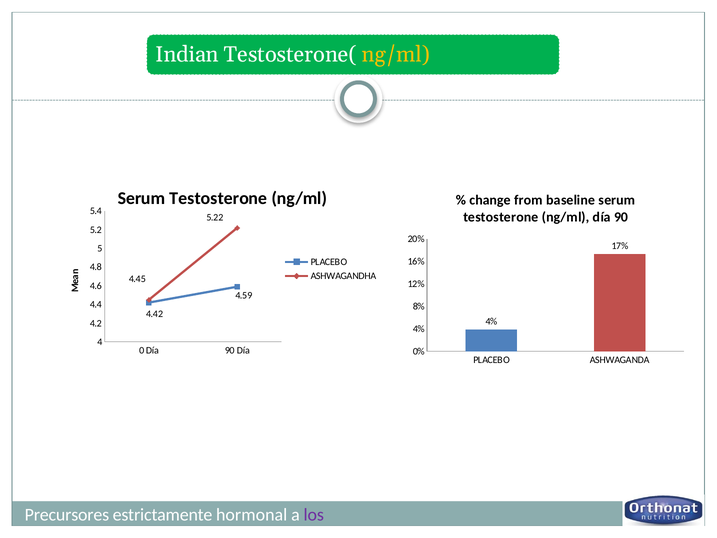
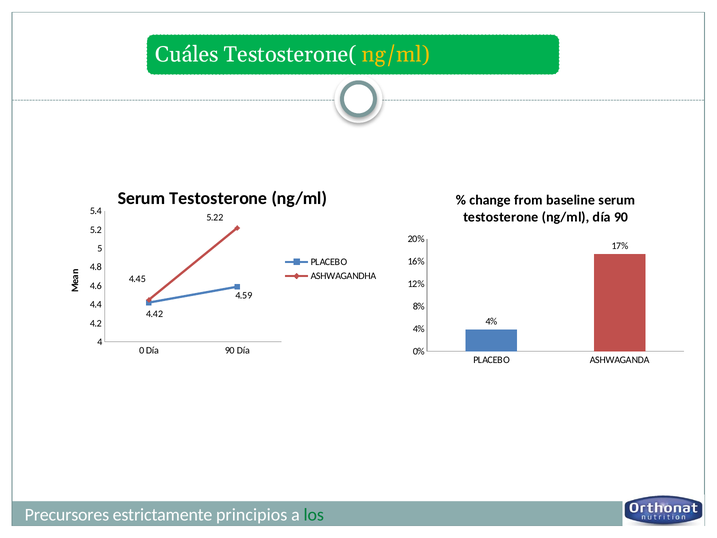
Indian: Indian -> Cuáles
hormonal: hormonal -> principios
los colour: purple -> green
